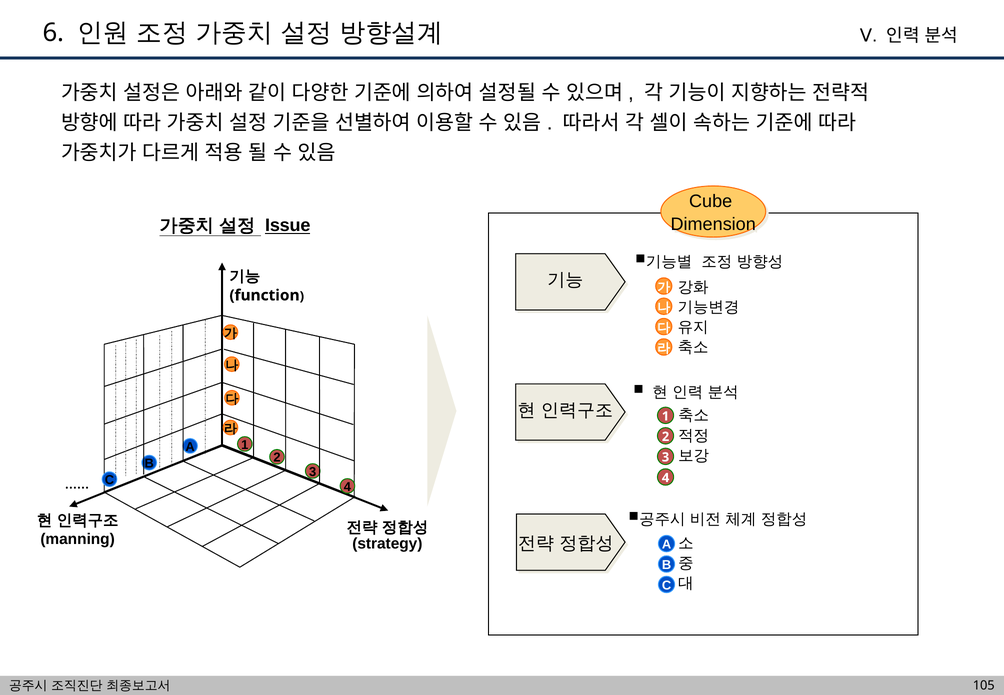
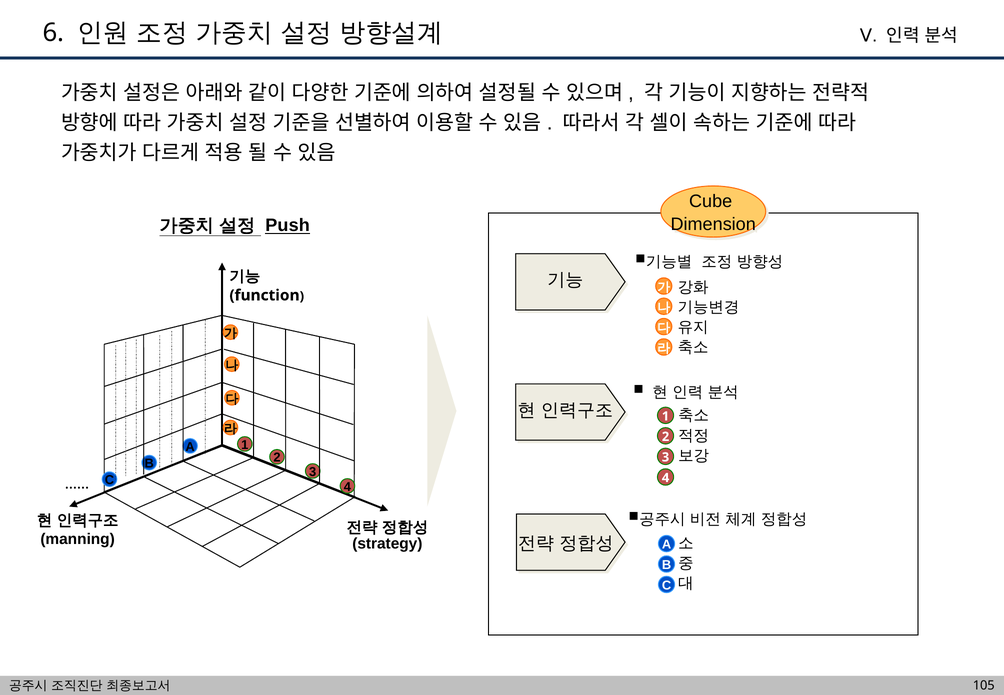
Issue: Issue -> Push
